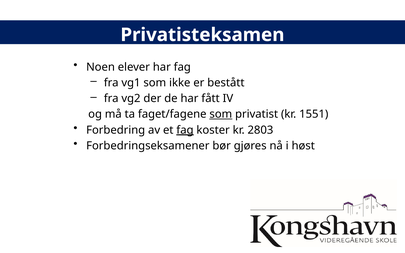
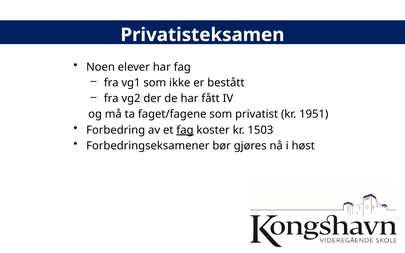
som at (221, 114) underline: present -> none
1551: 1551 -> 1951
2803: 2803 -> 1503
